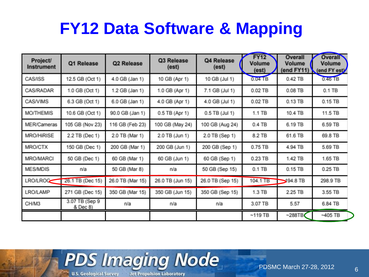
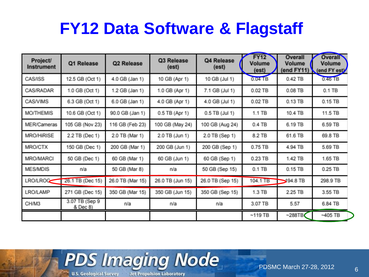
Mapping: Mapping -> Flagstaff
